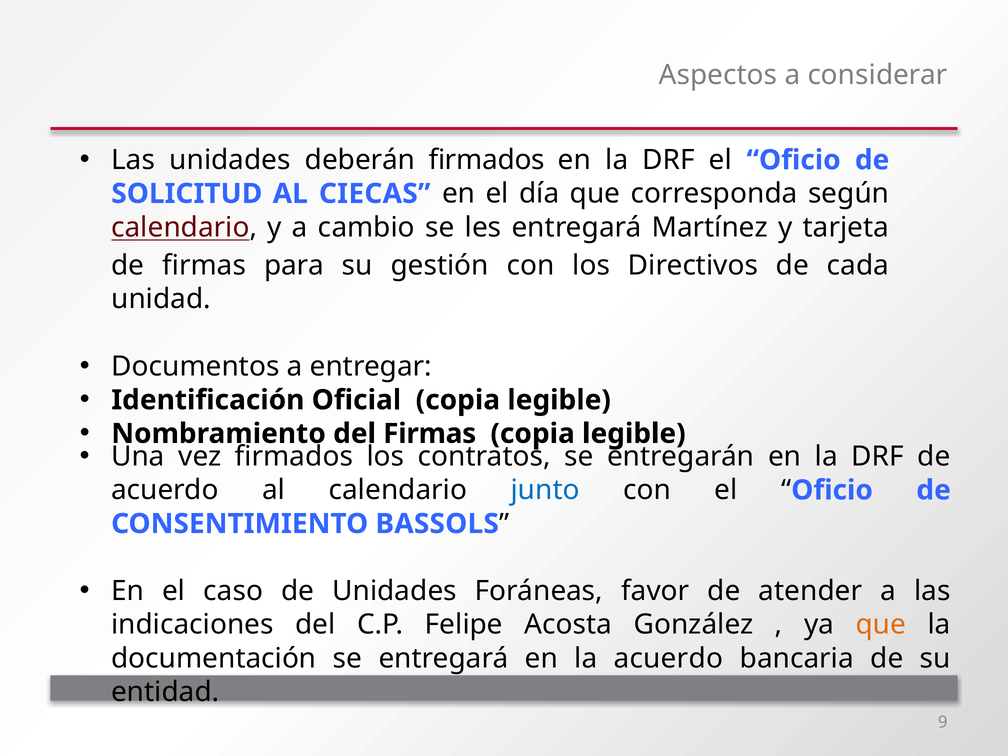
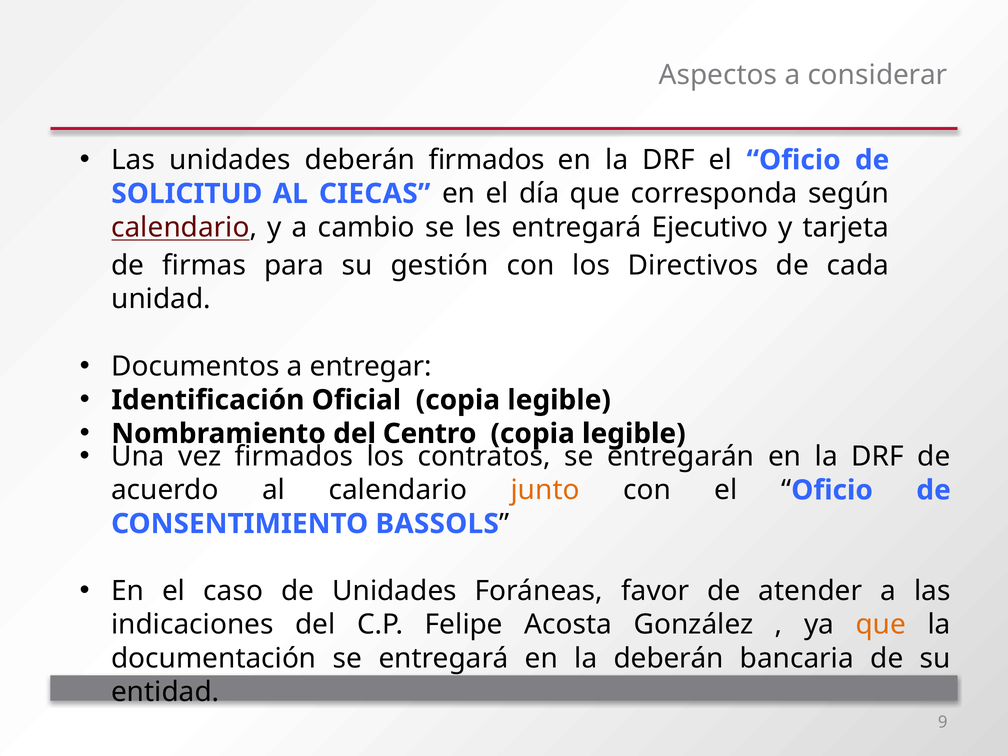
Martínez: Martínez -> Ejecutivo
del Firmas: Firmas -> Centro
junto colour: blue -> orange
la acuerdo: acuerdo -> deberán
